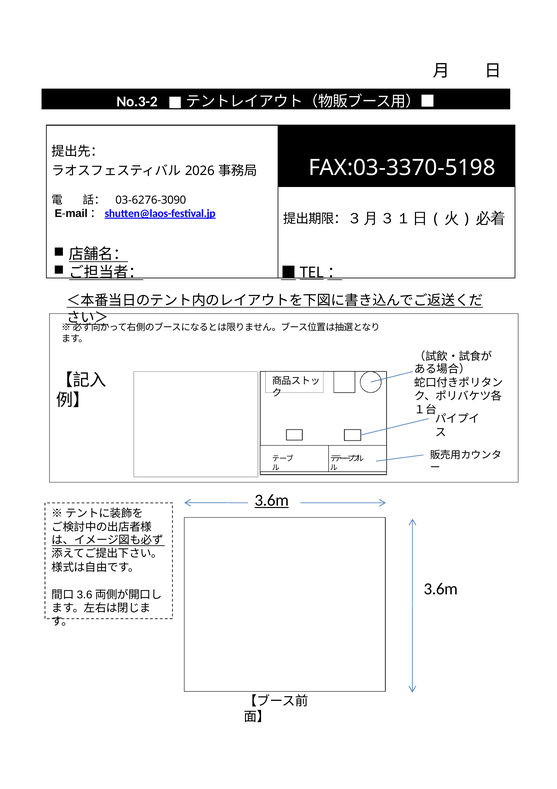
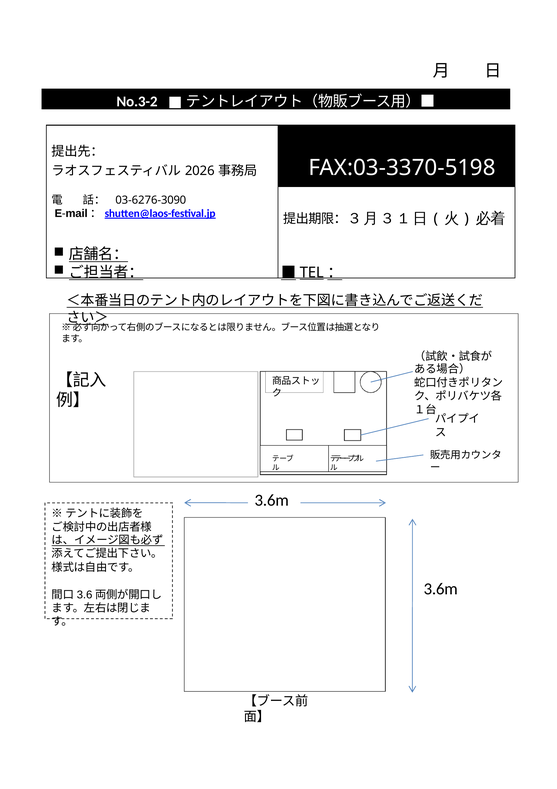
3.6m at (272, 500) underline: present -> none
